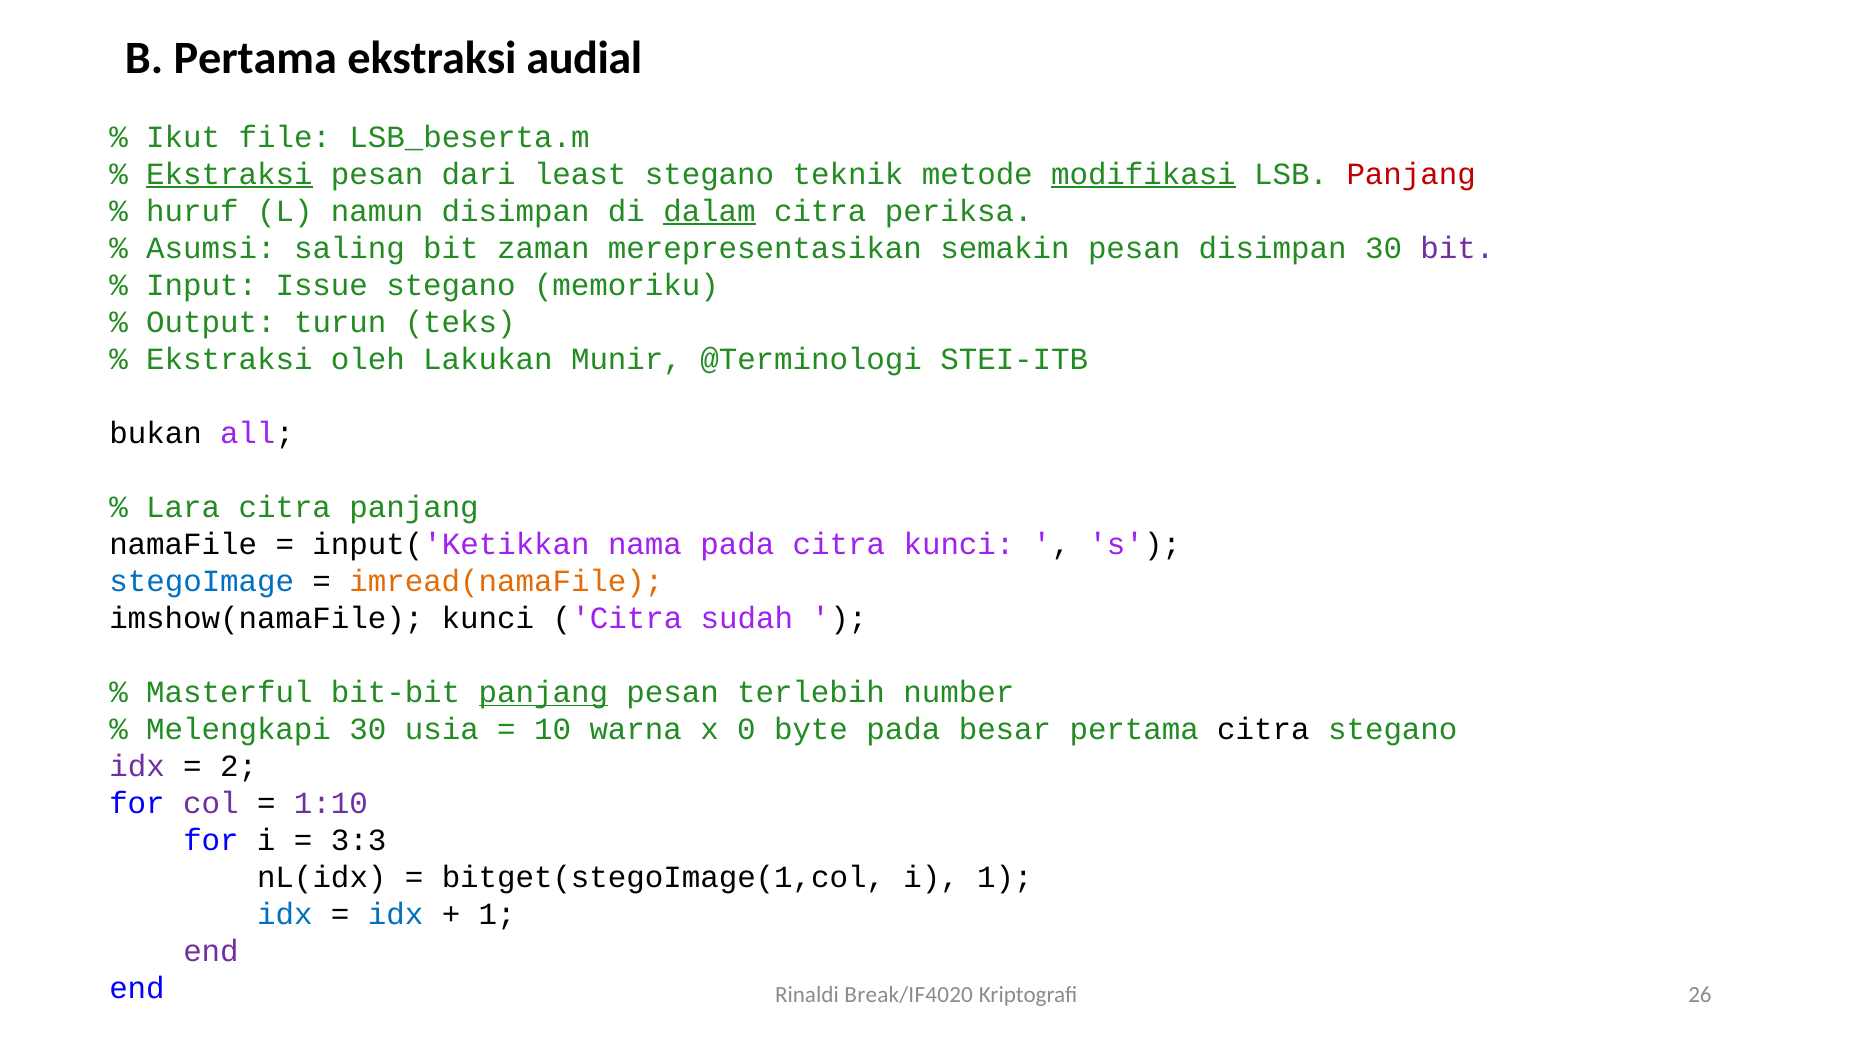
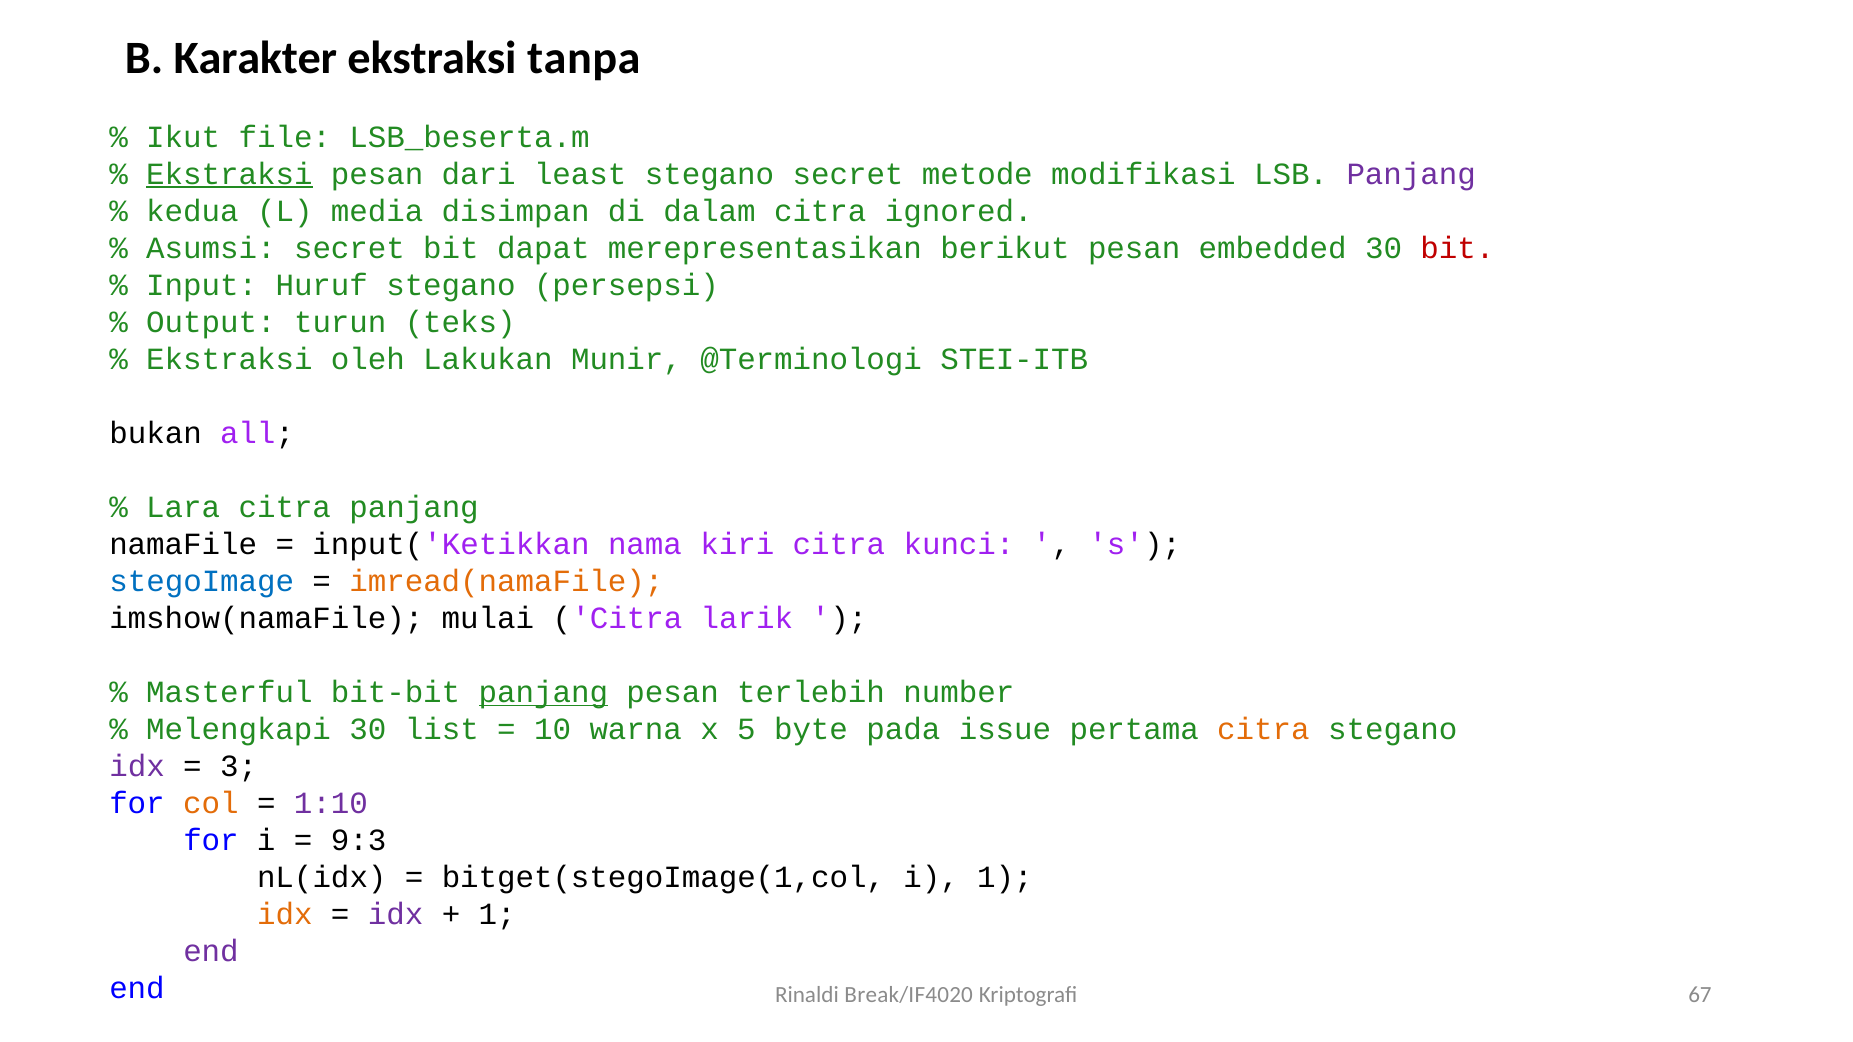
B Pertama: Pertama -> Karakter
audial: audial -> tanpa
stegano teknik: teknik -> secret
modifikasi underline: present -> none
Panjang at (1411, 174) colour: red -> purple
huruf: huruf -> kedua
namun: namun -> media
dalam underline: present -> none
periksa: periksa -> ignored
Asumsi saling: saling -> secret
zaman: zaman -> dapat
semakin: semakin -> berikut
pesan disimpan: disimpan -> embedded
bit at (1457, 248) colour: purple -> red
Issue: Issue -> Huruf
memoriku: memoriku -> persepsi
nama pada: pada -> kiri
imshow(namaFile kunci: kunci -> mulai
sudah: sudah -> larik
usia: usia -> list
0: 0 -> 5
besar: besar -> issue
citra at (1263, 730) colour: black -> orange
2: 2 -> 3
col colour: purple -> orange
3:3: 3:3 -> 9:3
idx at (285, 915) colour: blue -> orange
idx at (396, 915) colour: blue -> purple
26: 26 -> 67
